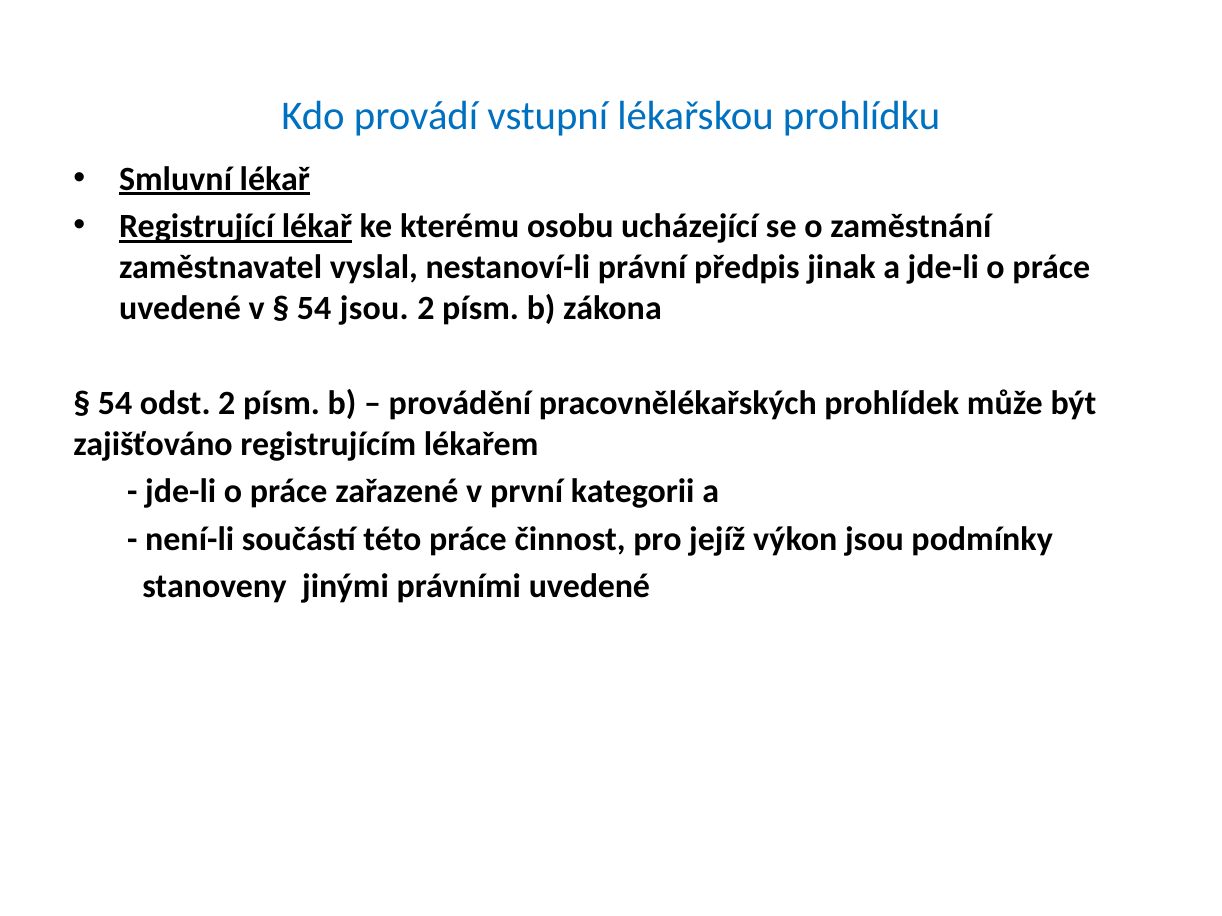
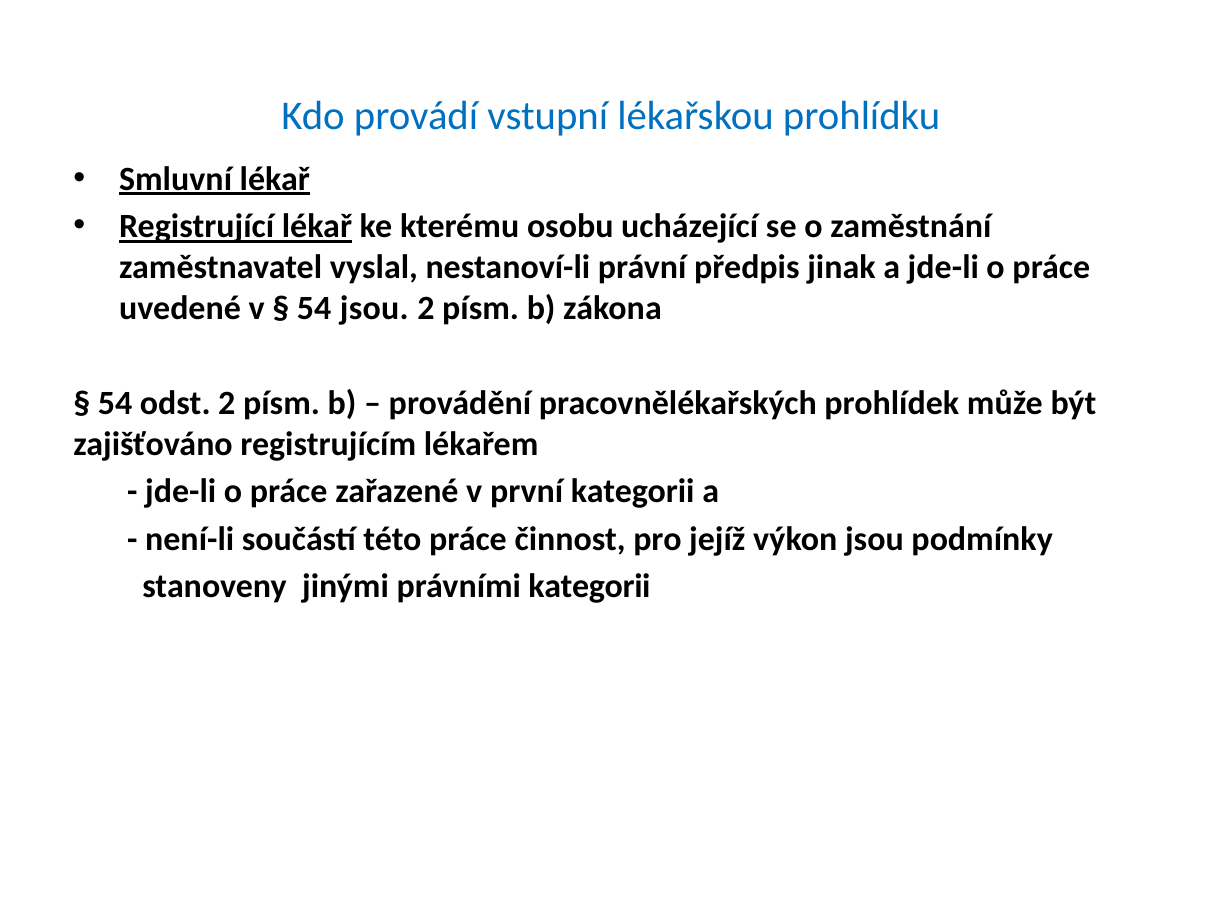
právními uvedené: uvedené -> kategorii
